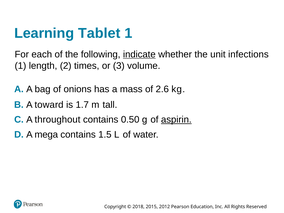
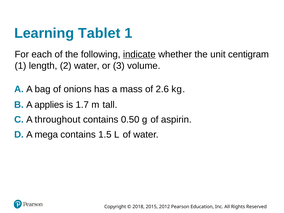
infections: infections -> centigram
2 times: times -> water
toward: toward -> applies
aspirin underline: present -> none
